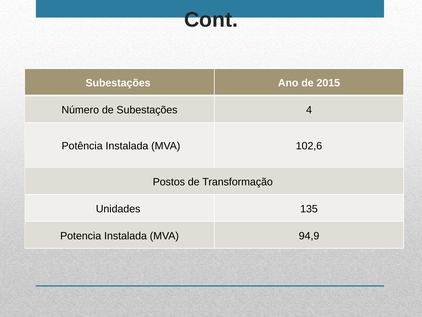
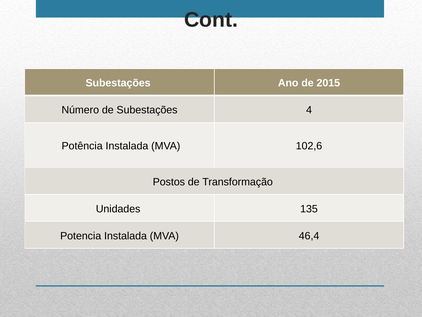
94,9: 94,9 -> 46,4
